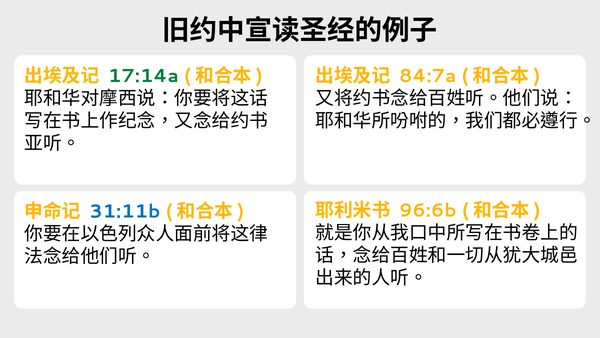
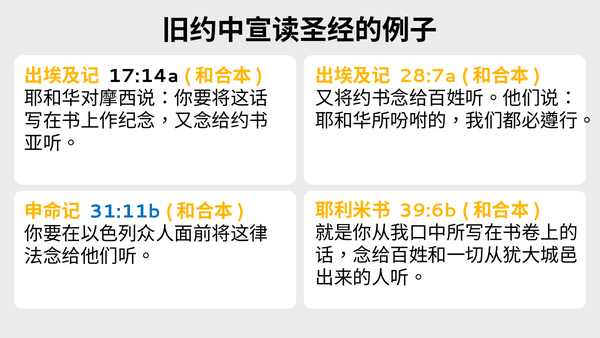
17:14a colour: green -> black
84:7a: 84:7a -> 28:7a
96:6b: 96:6b -> 39:6b
